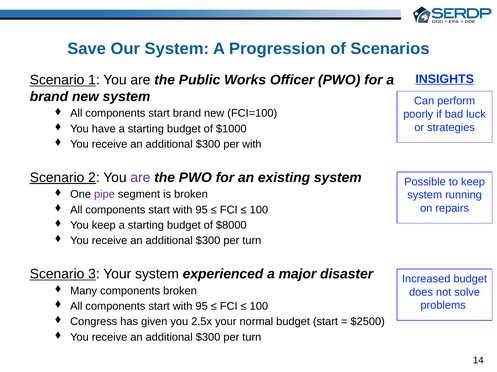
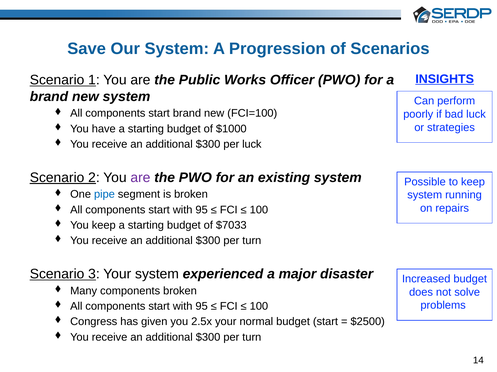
per with: with -> luck
pipe colour: purple -> blue
$8000: $8000 -> $7033
